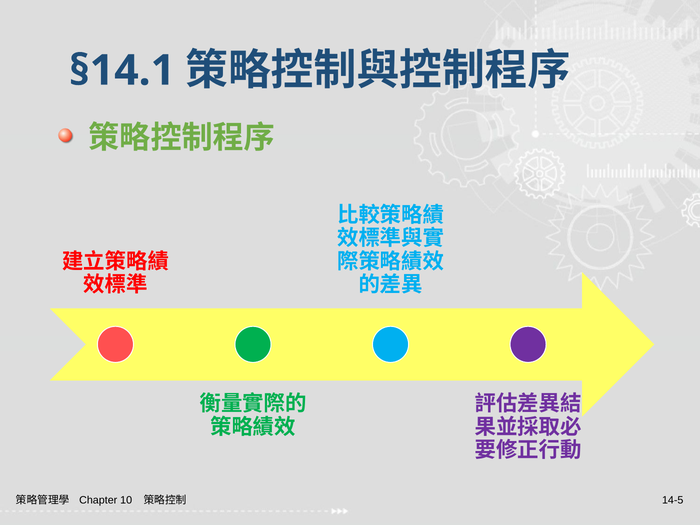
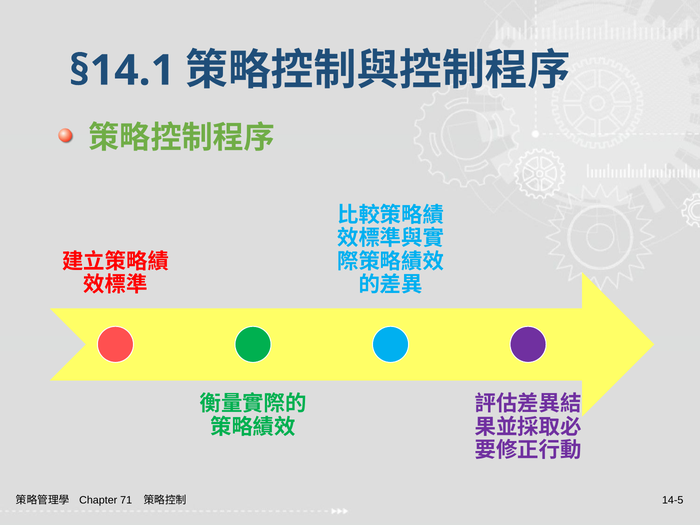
10: 10 -> 71
